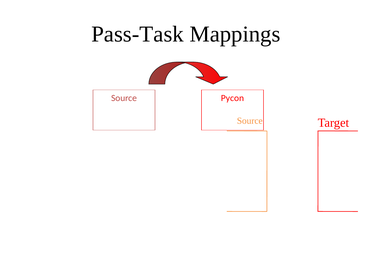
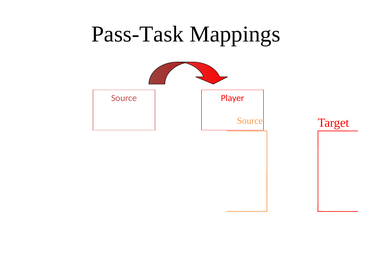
Pycon: Pycon -> Player
